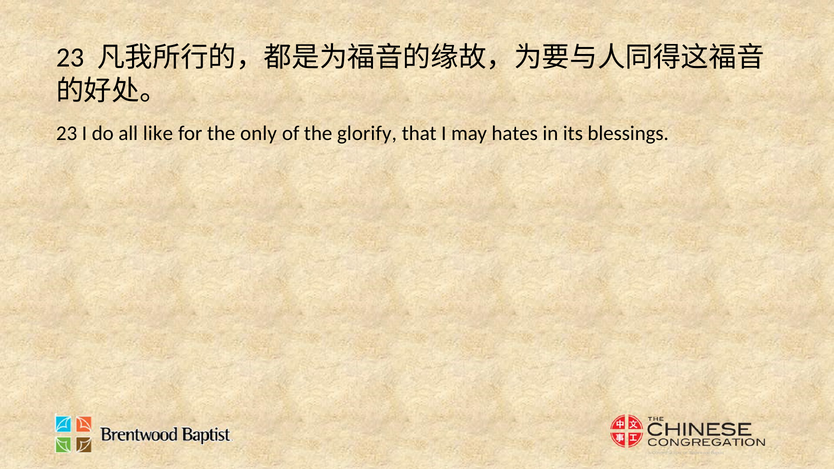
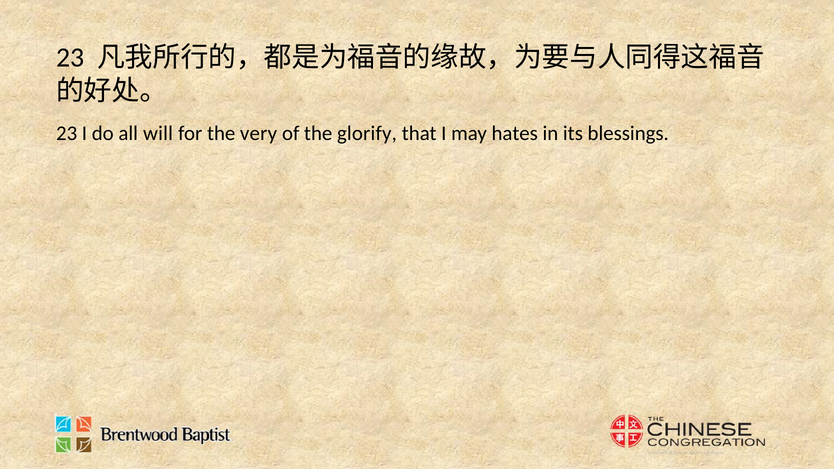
like: like -> will
only: only -> very
